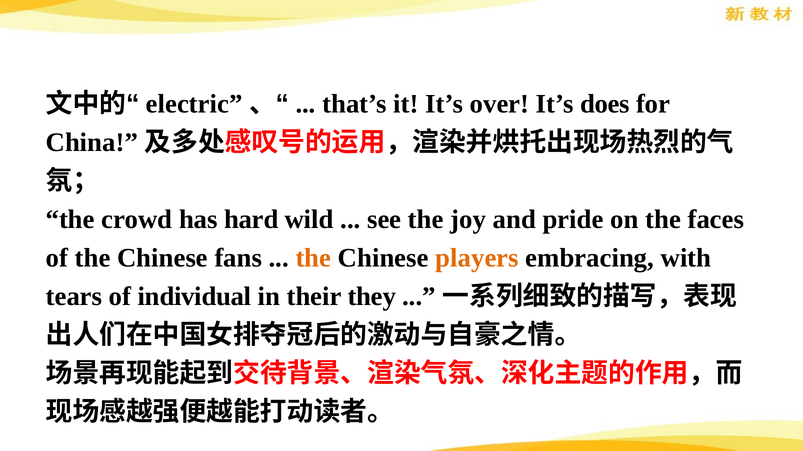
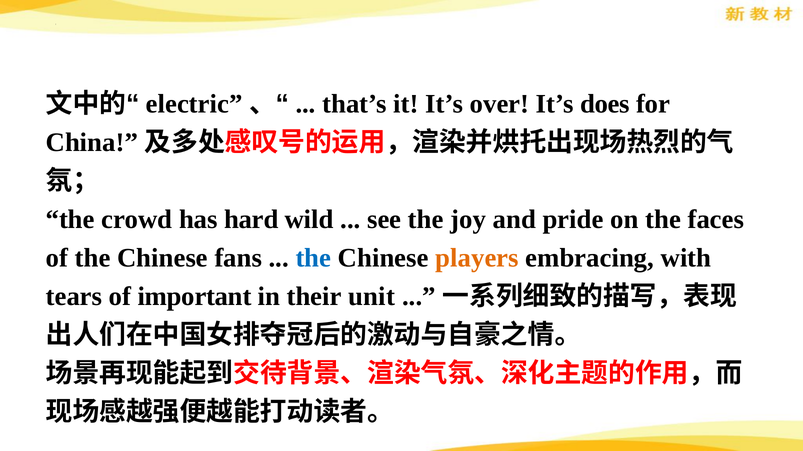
the at (313, 258) colour: orange -> blue
individual: individual -> important
they: they -> unit
